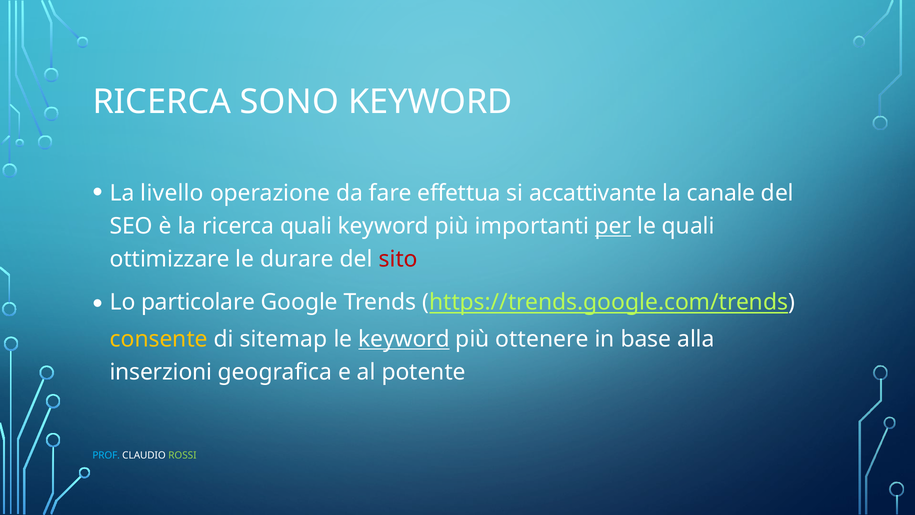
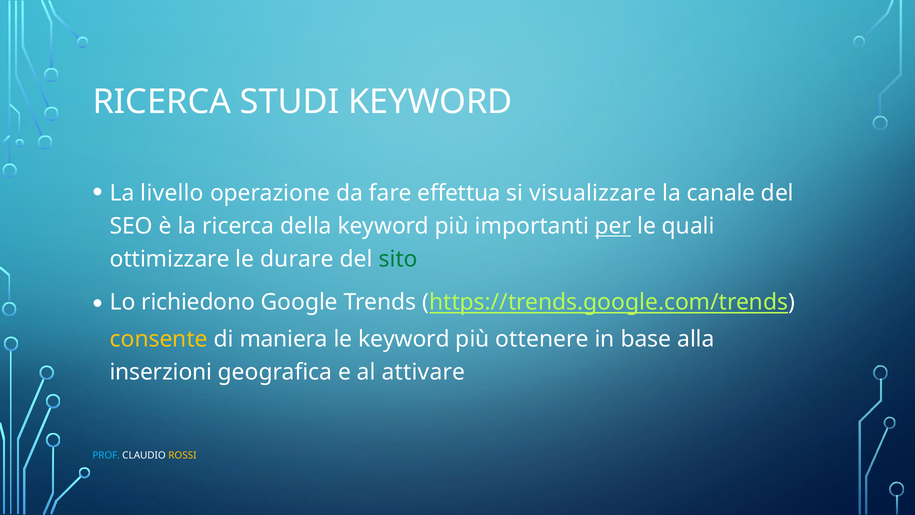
SONO: SONO -> STUDI
accattivante: accattivante -> visualizzare
ricerca quali: quali -> della
sito colour: red -> green
particolare: particolare -> richiedono
sitemap: sitemap -> maniera
keyword at (404, 339) underline: present -> none
potente: potente -> attivare
ROSSI colour: light green -> yellow
